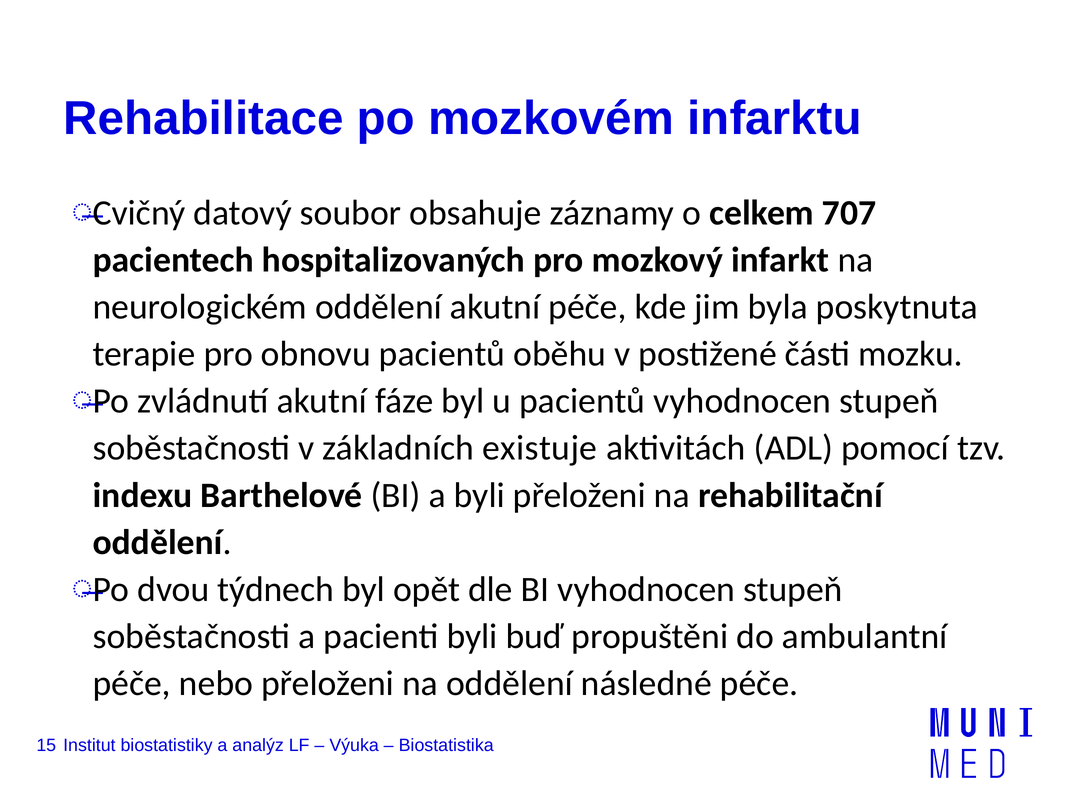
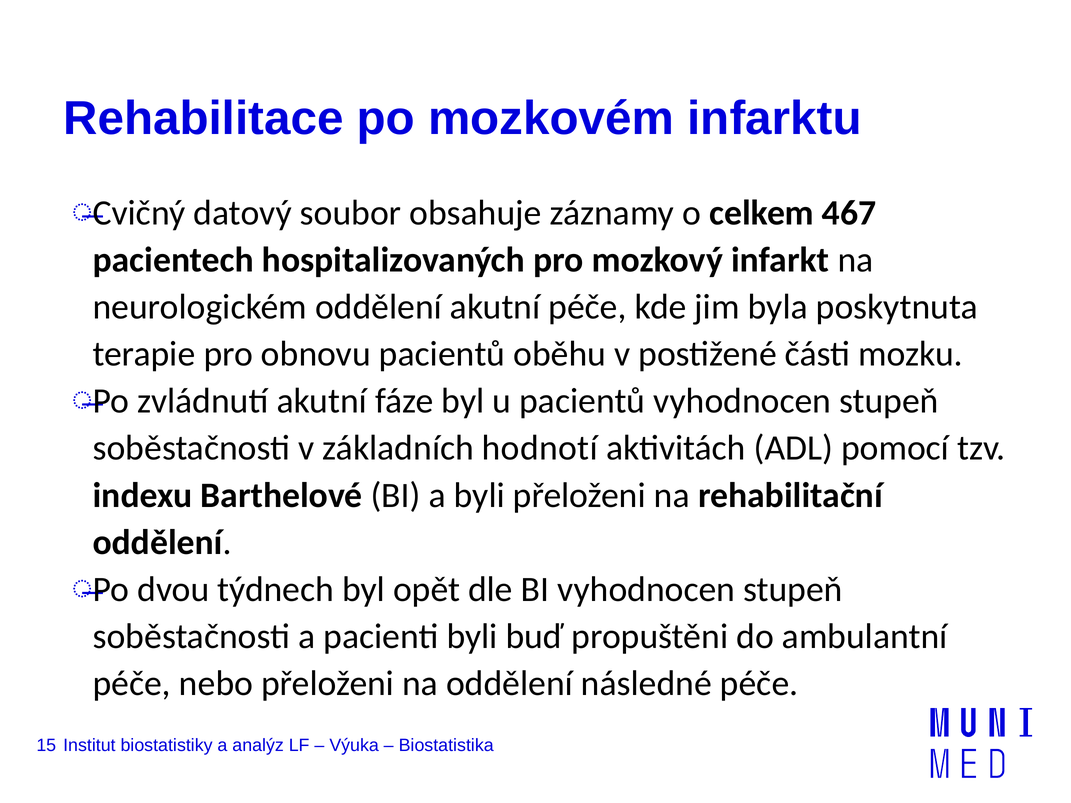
707: 707 -> 467
existuje: existuje -> hodnotí
